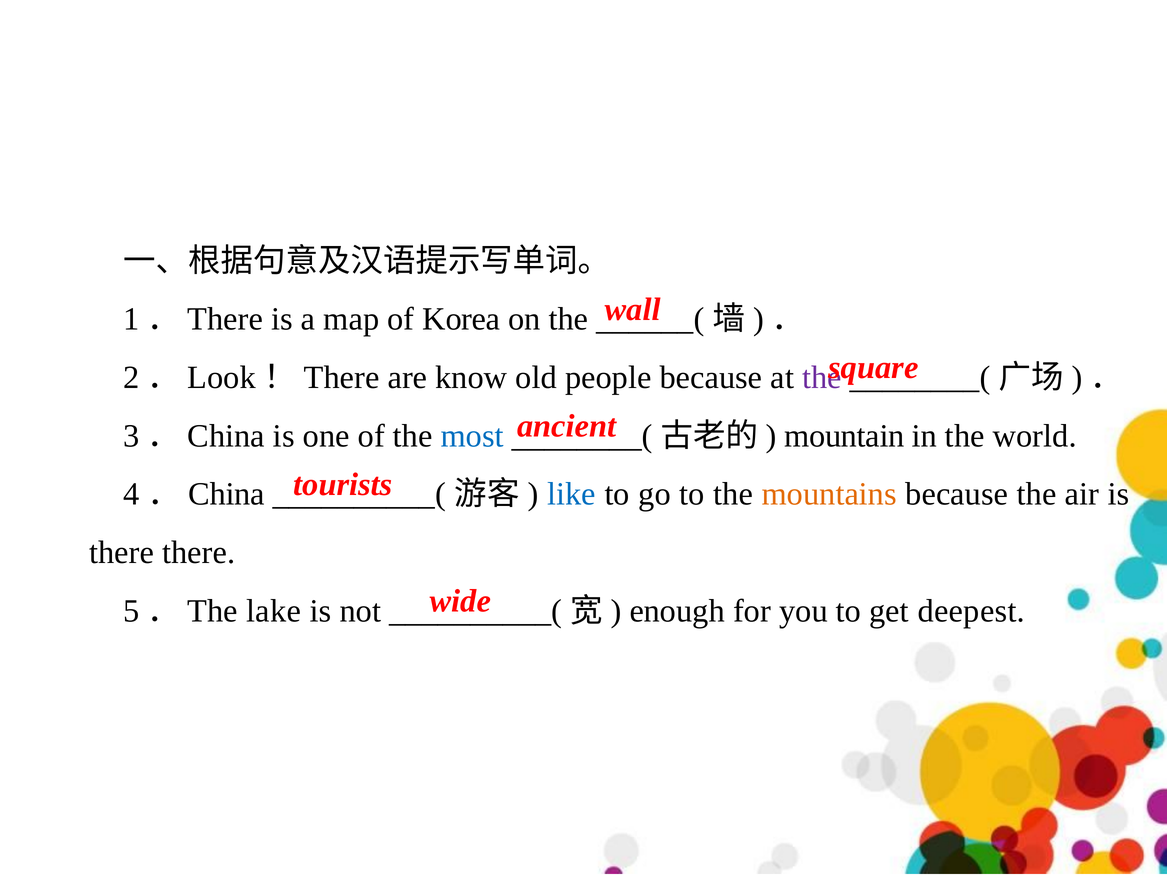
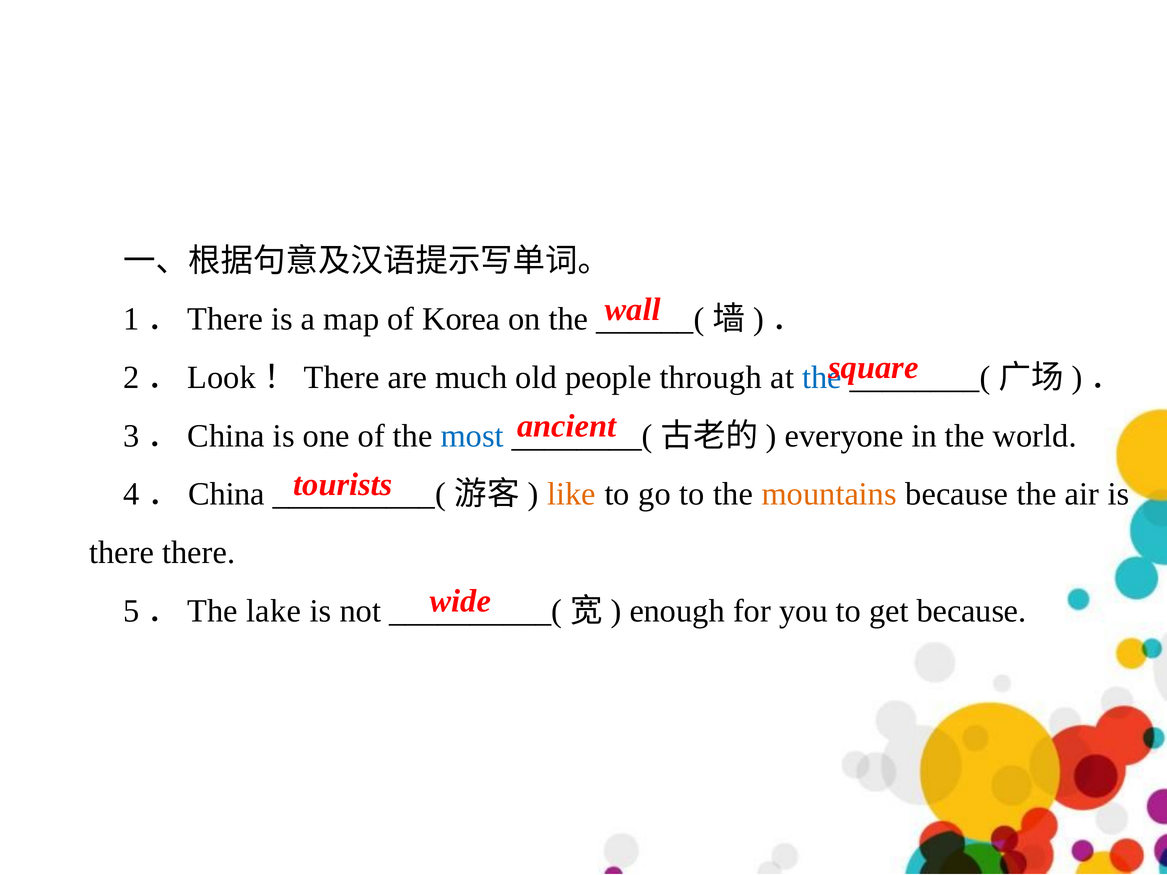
know: know -> much
people because: because -> through
the at (822, 378) colour: purple -> blue
mountain: mountain -> everyone
like colour: blue -> orange
get deepest: deepest -> because
